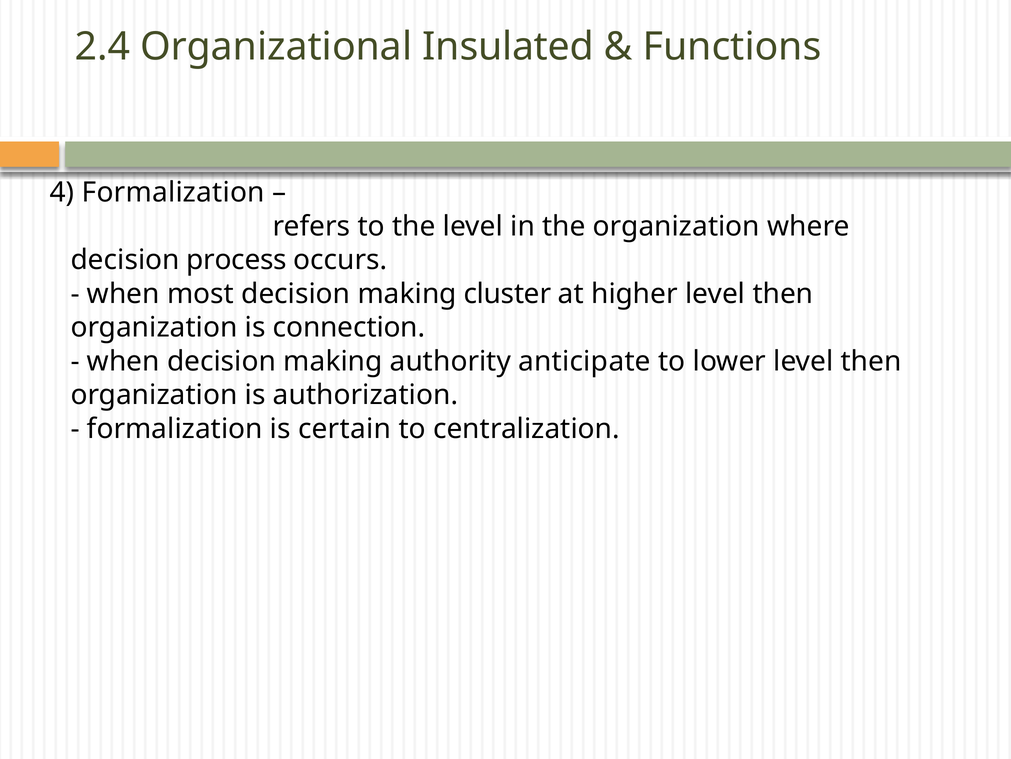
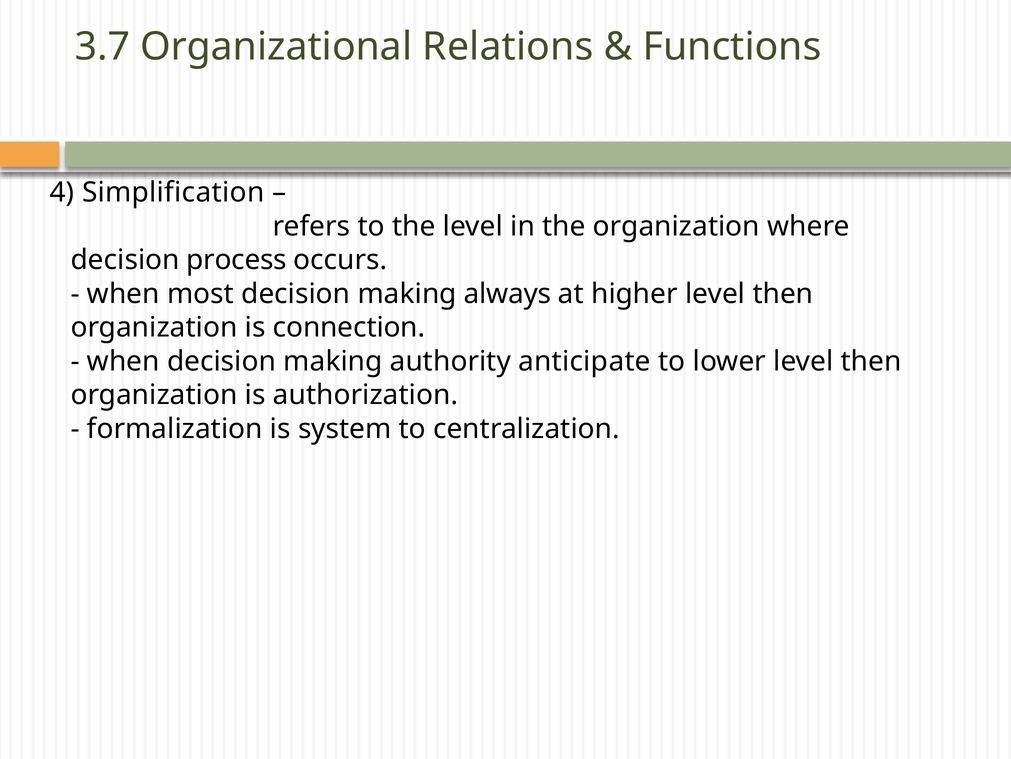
2.4: 2.4 -> 3.7
Insulated: Insulated -> Relations
4 Formalization: Formalization -> Simplification
cluster: cluster -> always
certain: certain -> system
